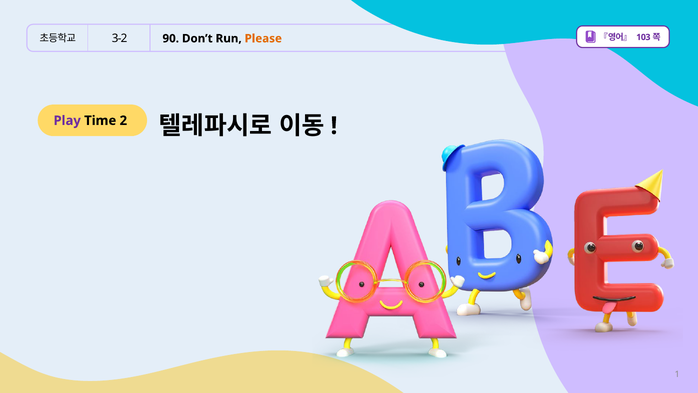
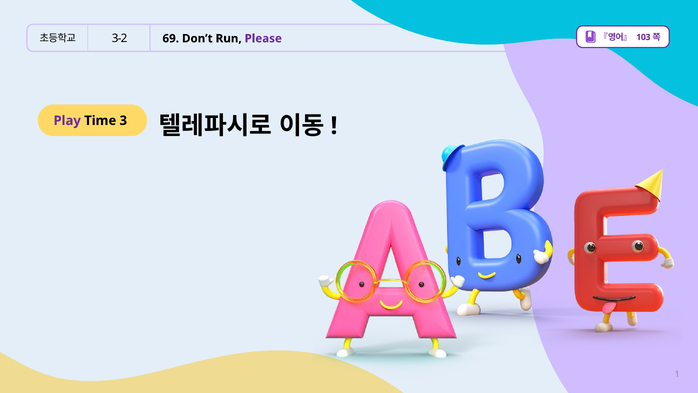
90: 90 -> 69
Please colour: orange -> purple
2: 2 -> 3
